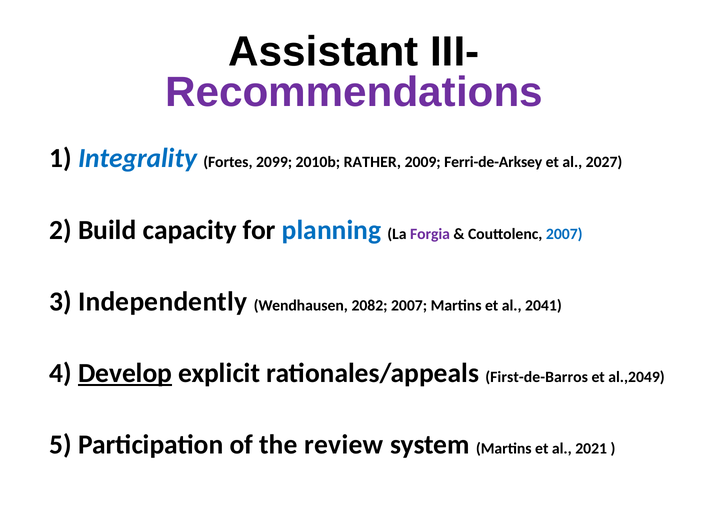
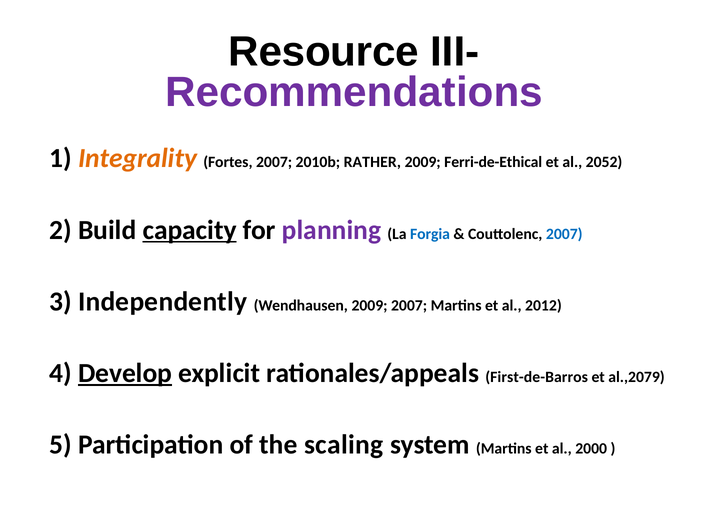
Assistant: Assistant -> Resource
Integrality colour: blue -> orange
Fortes 2099: 2099 -> 2007
Ferri-de-Arksey: Ferri-de-Arksey -> Ferri-de-Ethical
2027: 2027 -> 2052
capacity underline: none -> present
planning colour: blue -> purple
Forgia colour: purple -> blue
Wendhausen 2082: 2082 -> 2009
2041: 2041 -> 2012
al.,2049: al.,2049 -> al.,2079
review: review -> scaling
2021: 2021 -> 2000
